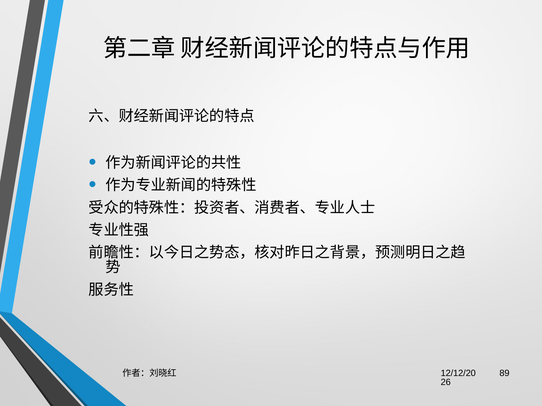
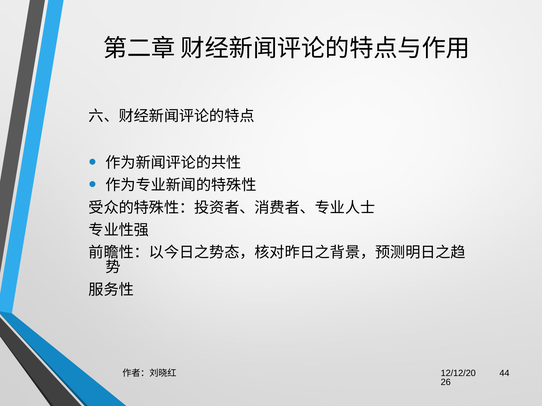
89: 89 -> 44
